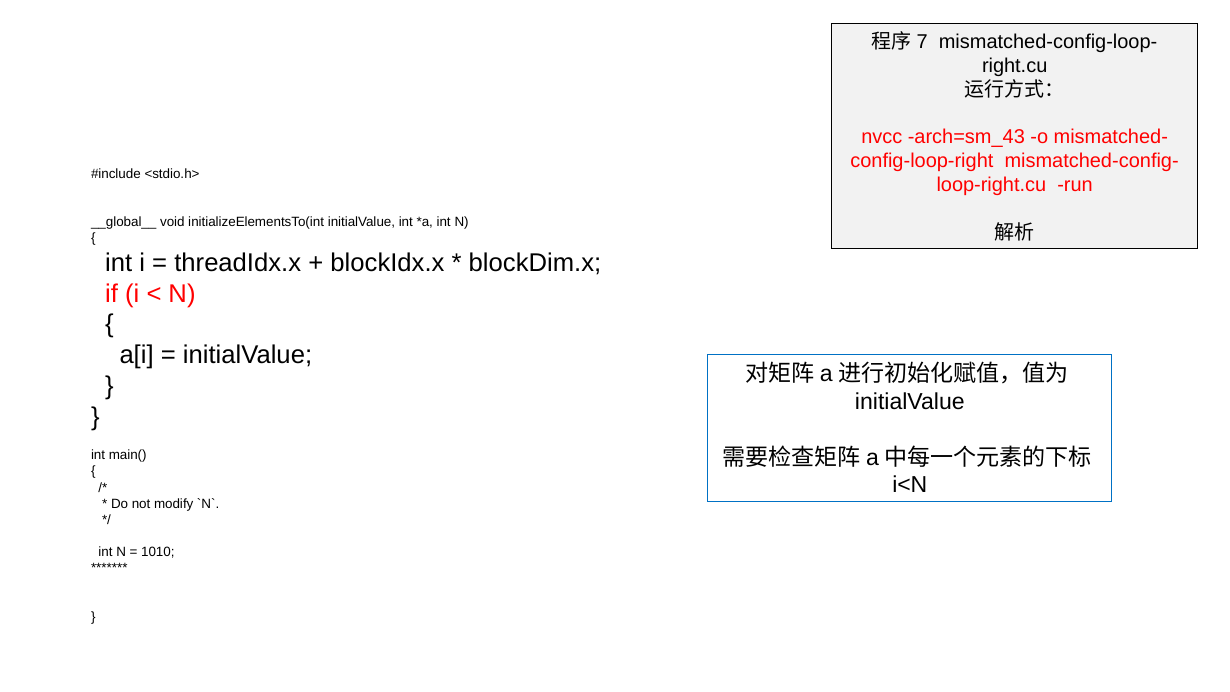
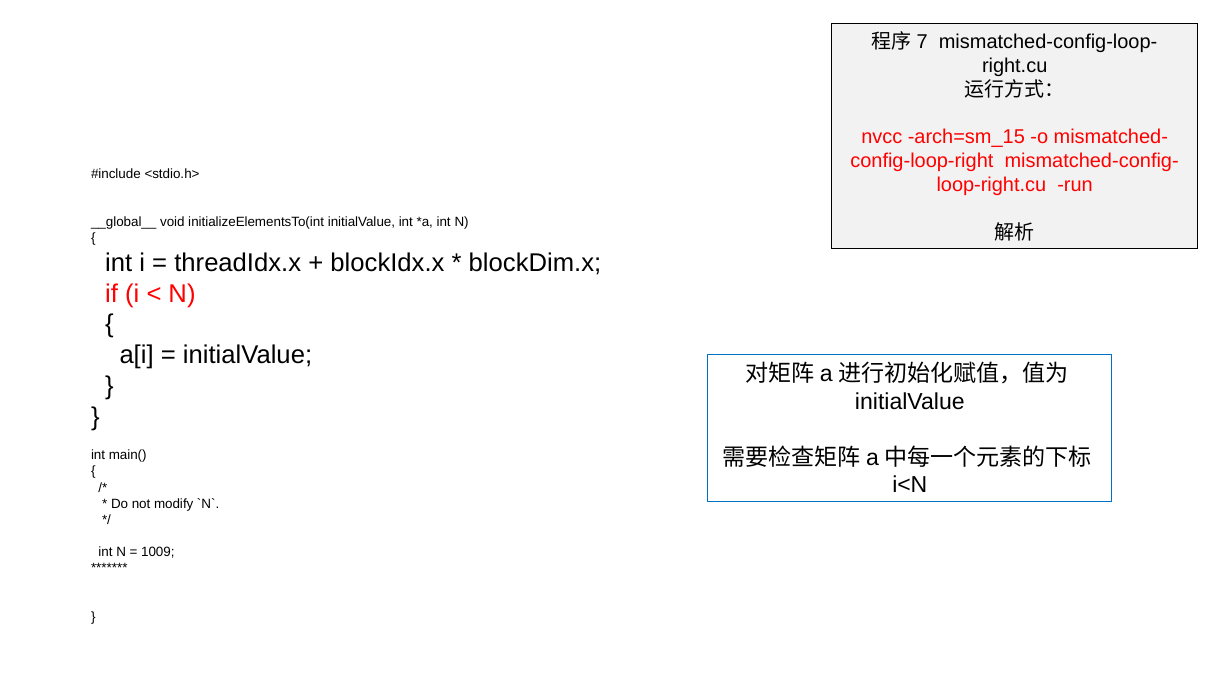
arch=sm_43: arch=sm_43 -> arch=sm_15
1010: 1010 -> 1009
